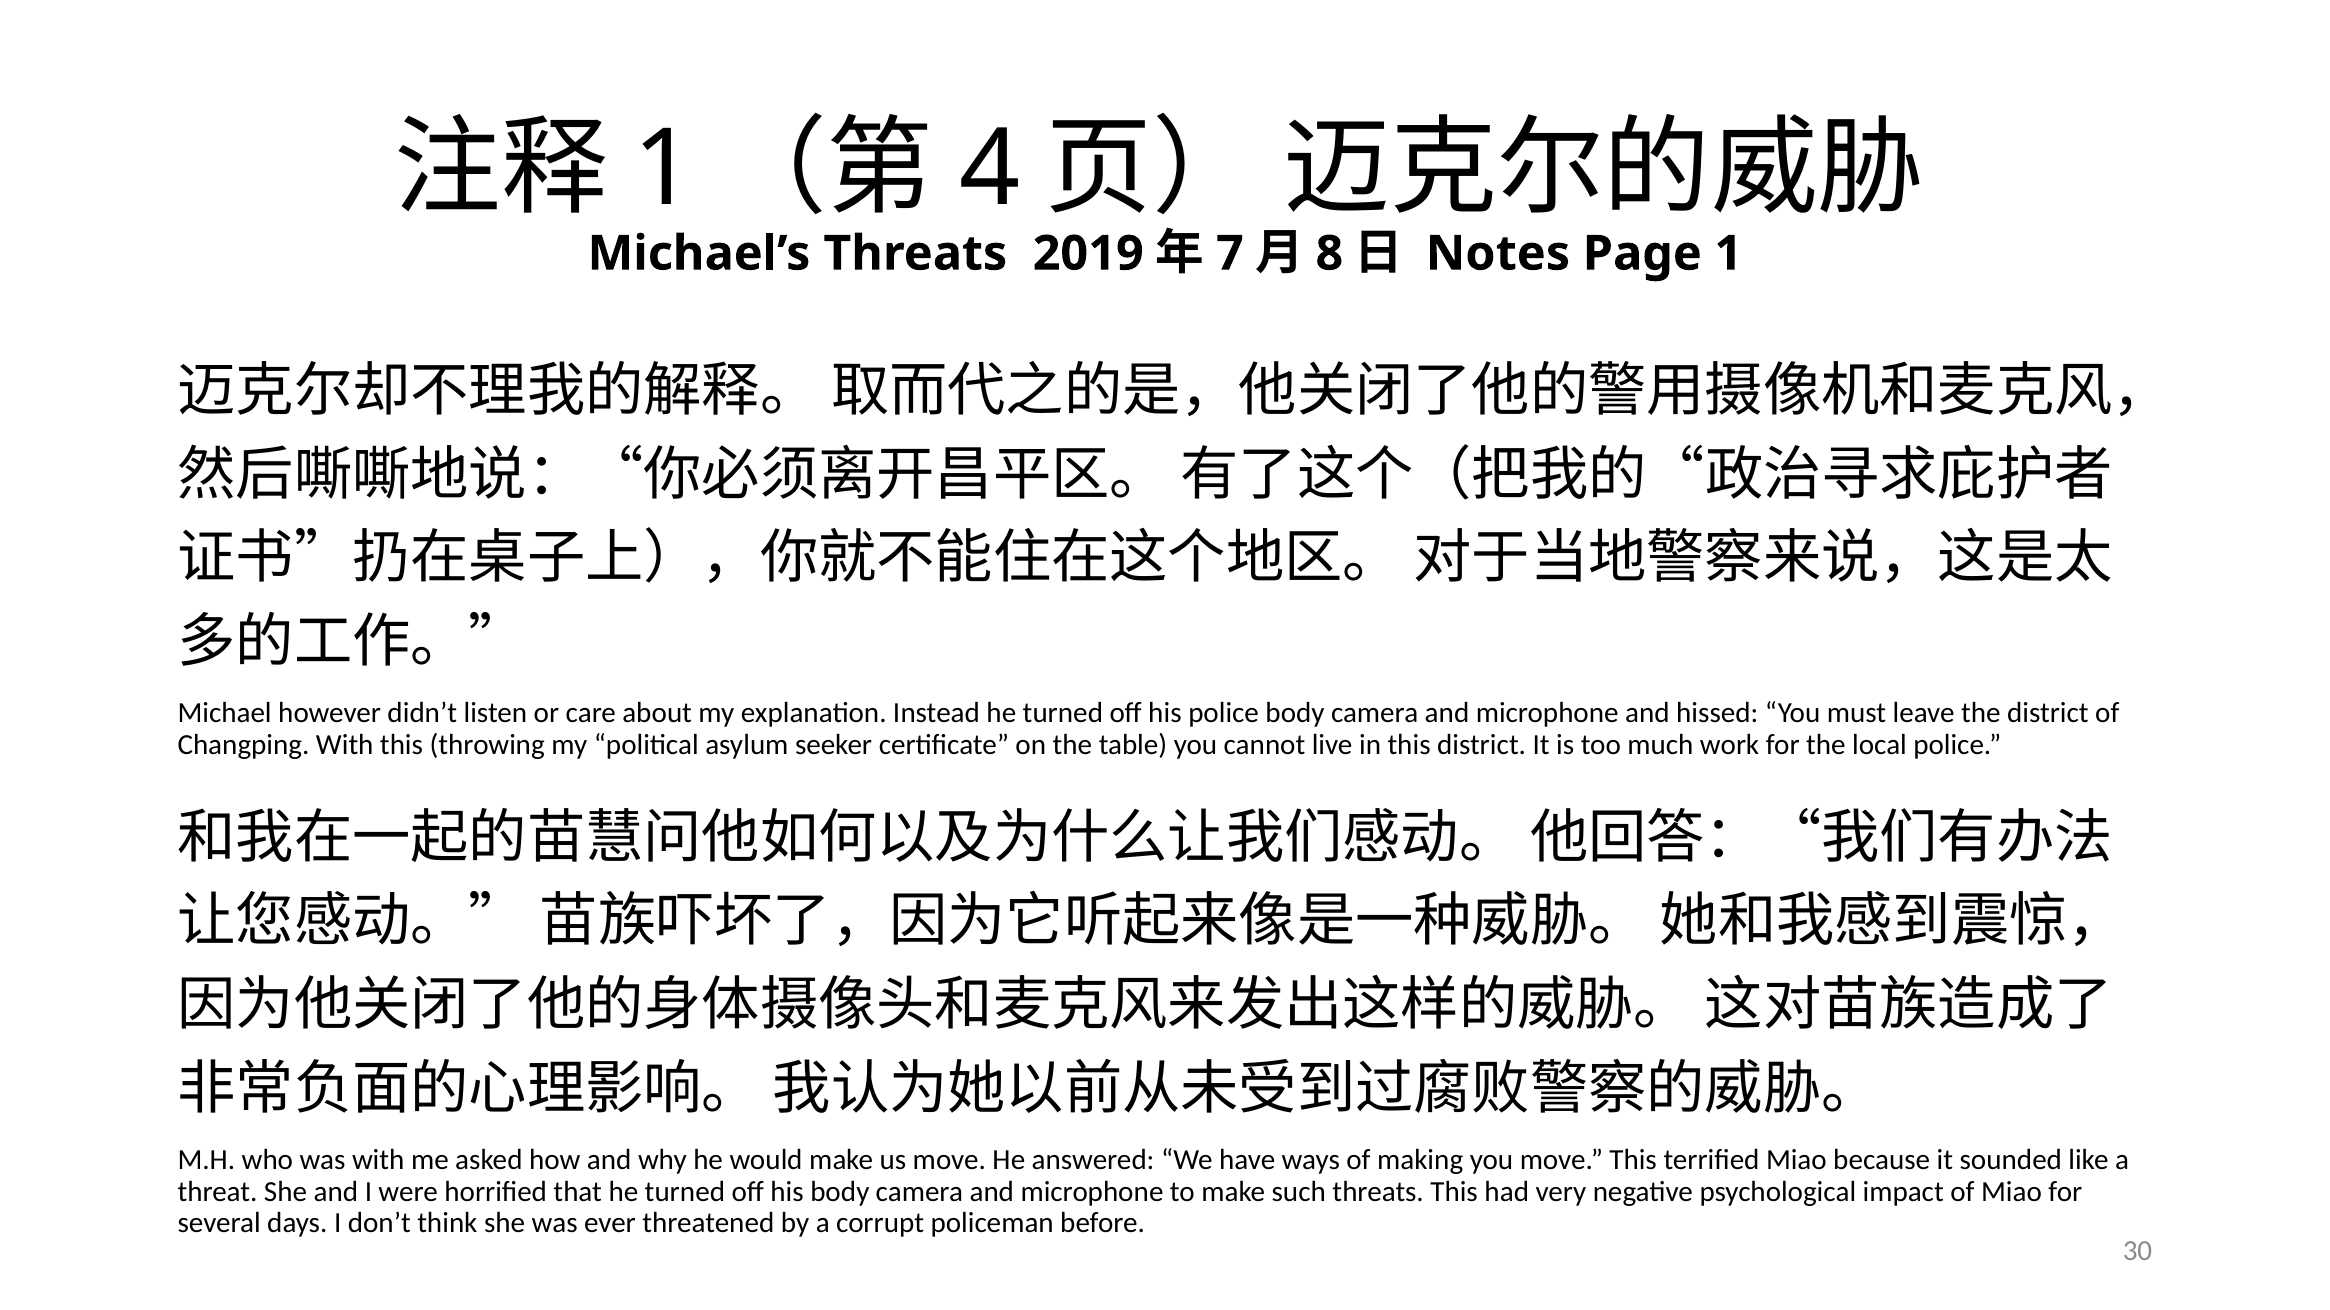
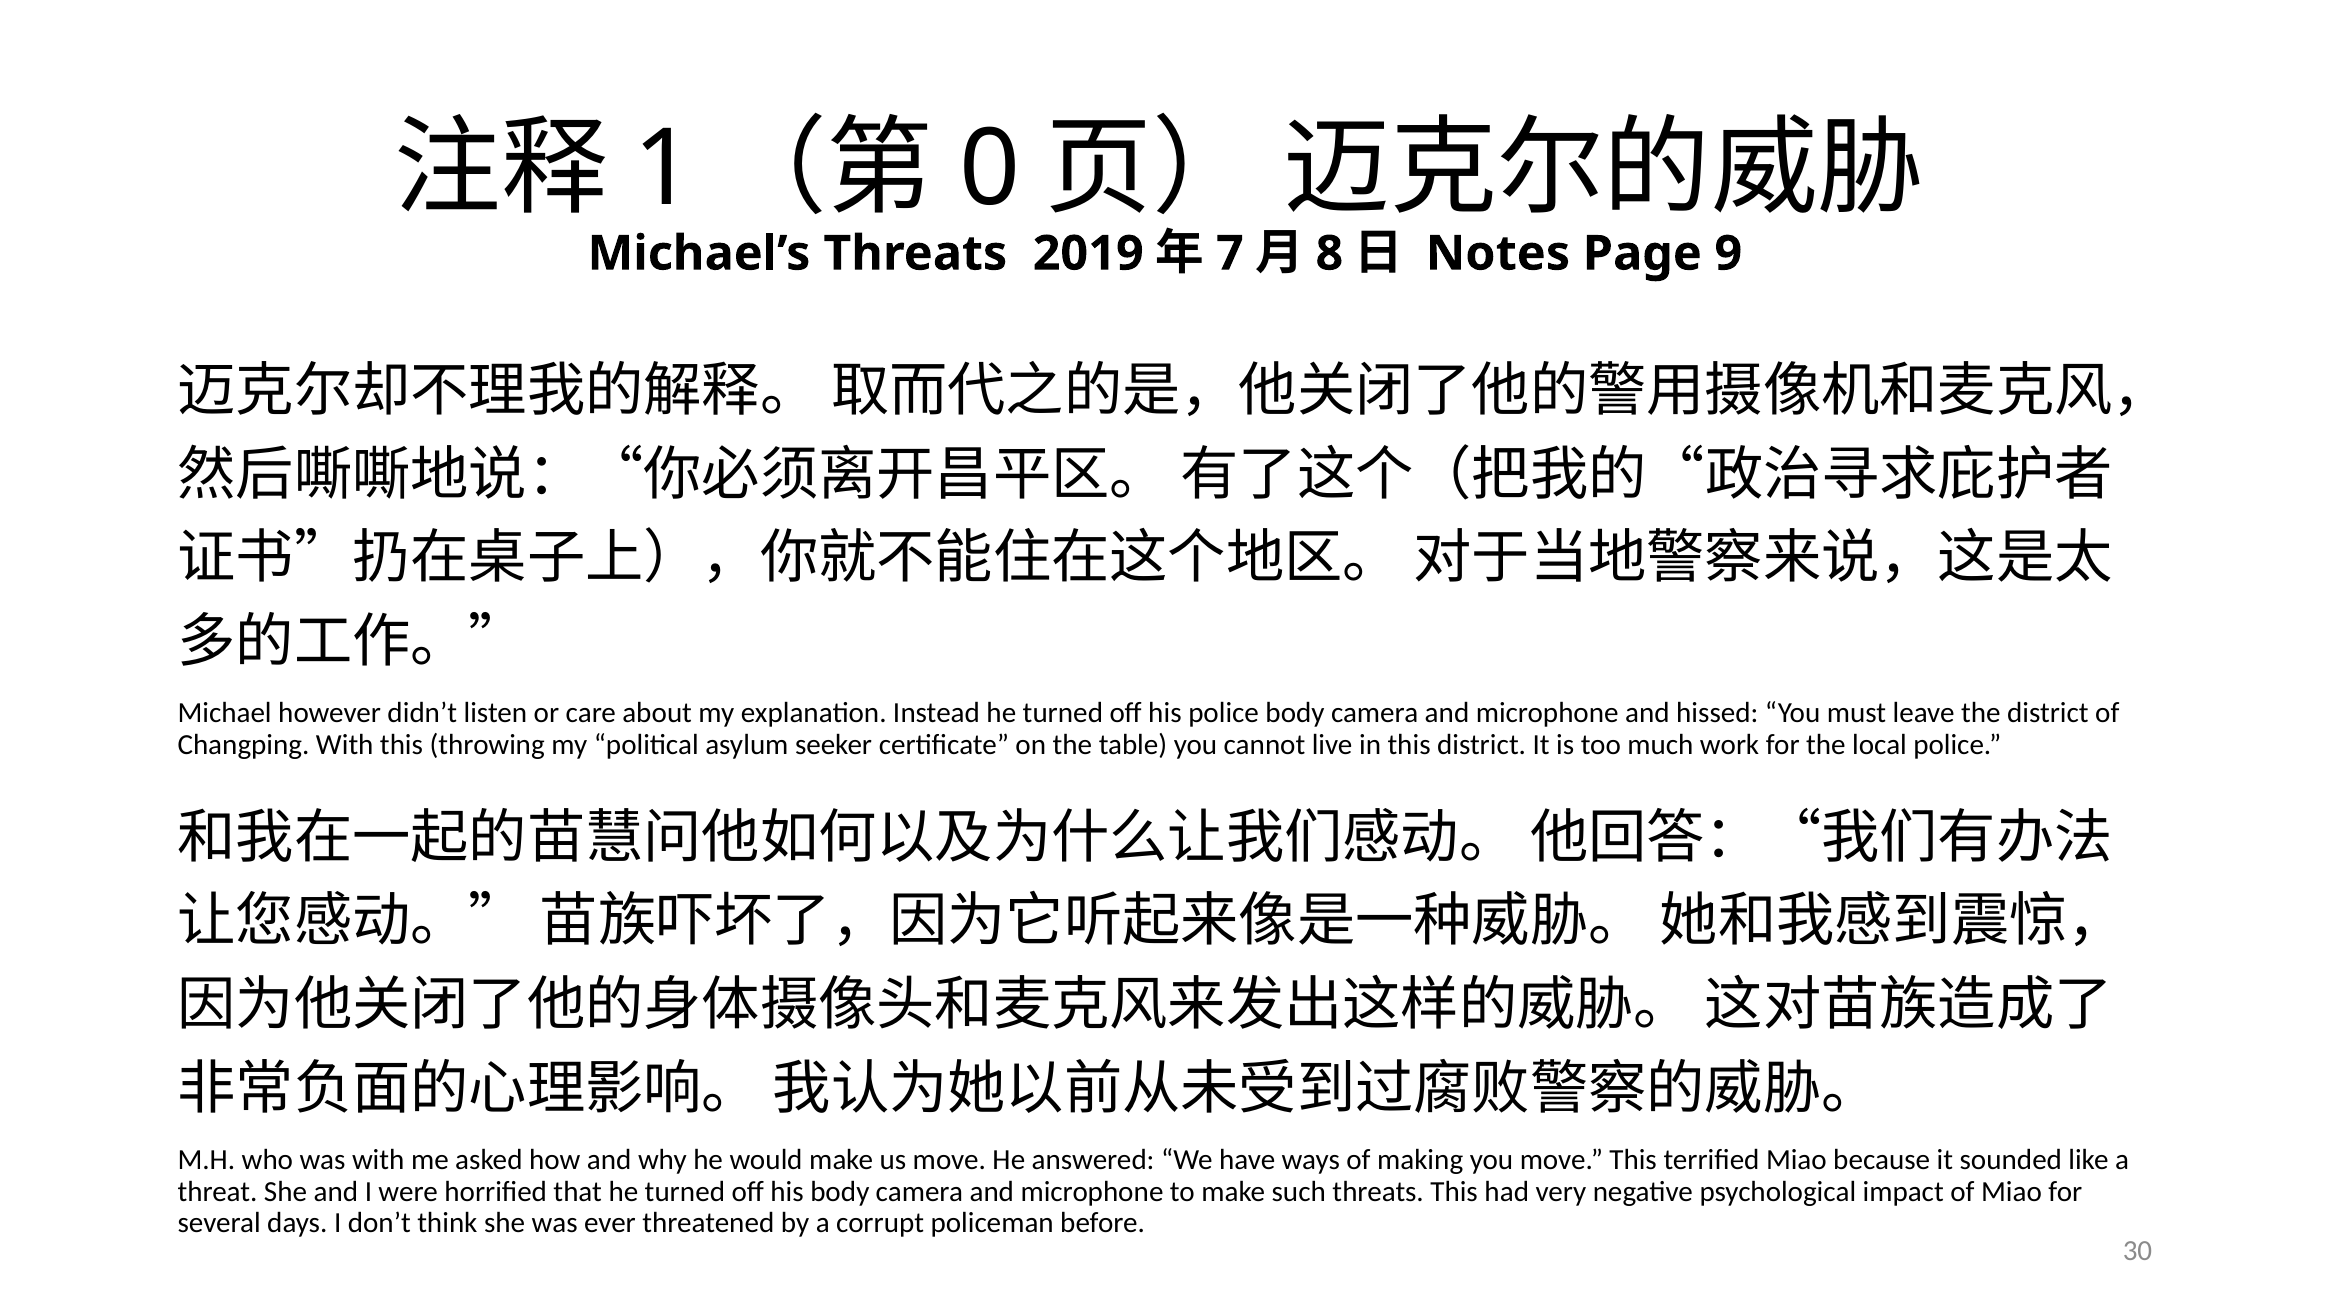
4: 4 -> 0
Page 1: 1 -> 9
